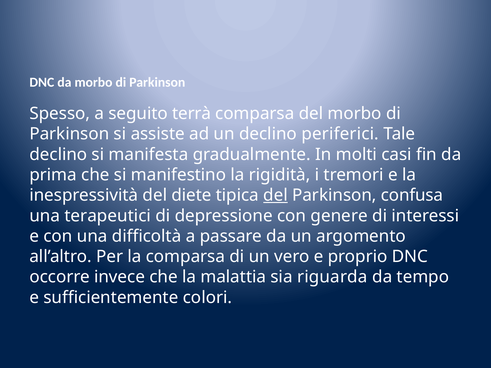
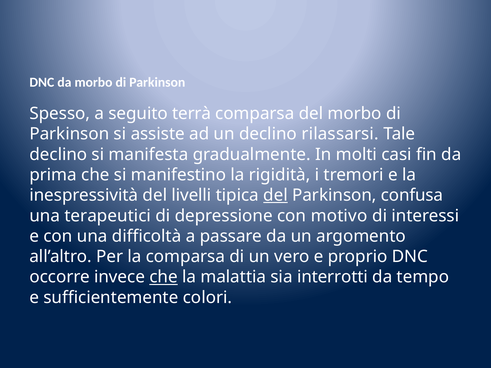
periferici: periferici -> rilassarsi
diete: diete -> livelli
genere: genere -> motivo
che at (164, 277) underline: none -> present
riguarda: riguarda -> interrotti
